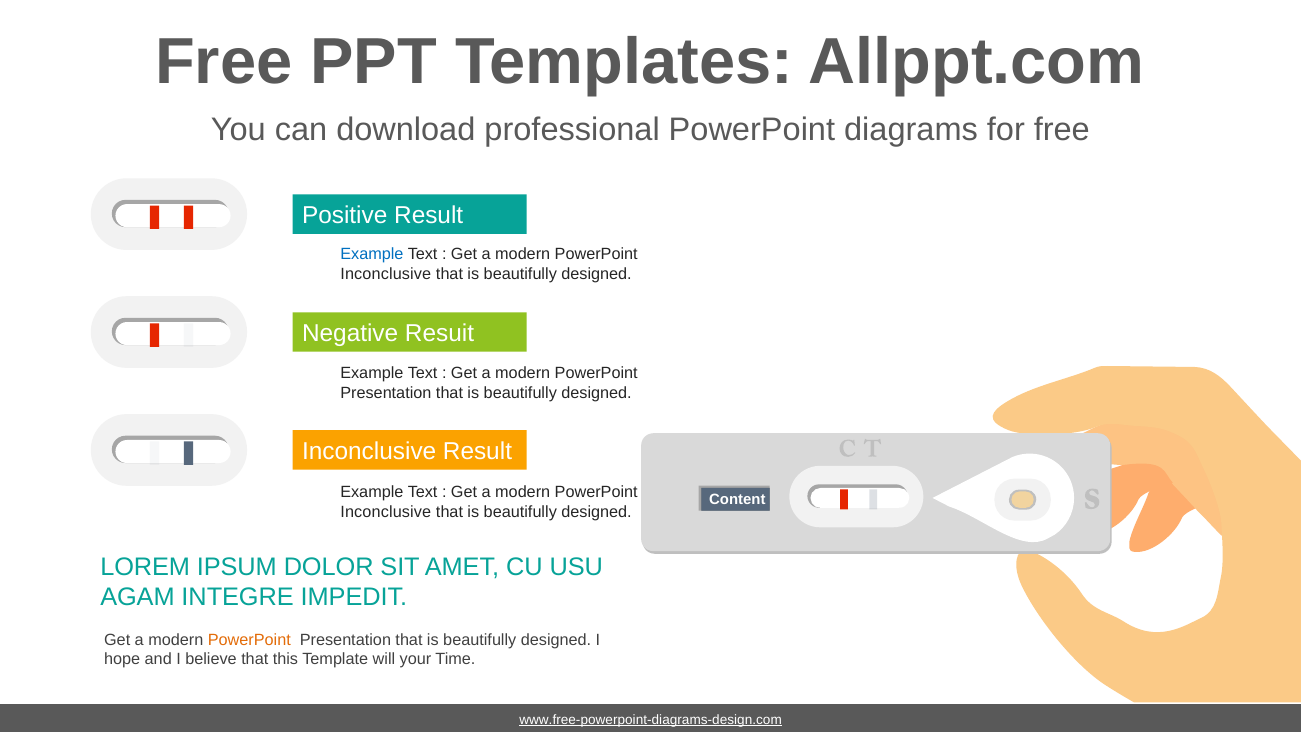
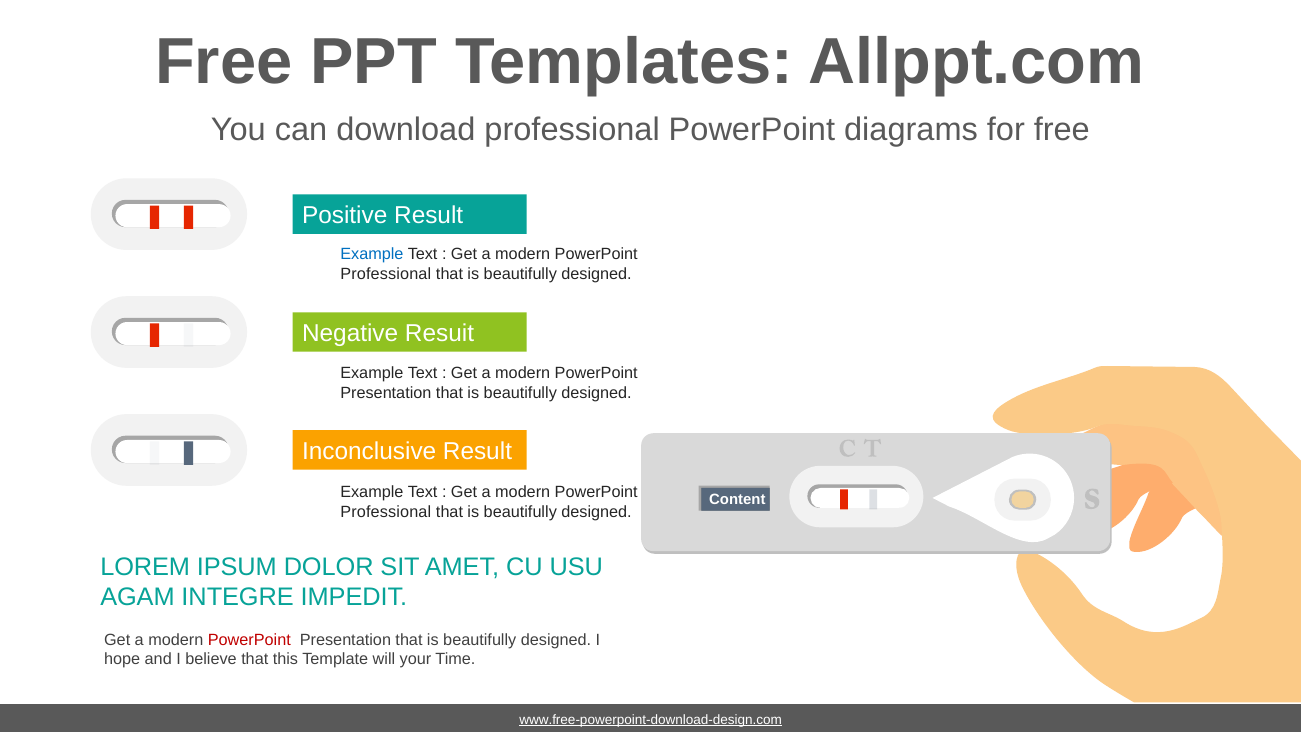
Inconclusive at (386, 274): Inconclusive -> Professional
Inconclusive at (386, 512): Inconclusive -> Professional
PowerPoint at (249, 640) colour: orange -> red
www.free-powerpoint-diagrams-design.com: www.free-powerpoint-diagrams-design.com -> www.free-powerpoint-download-design.com
